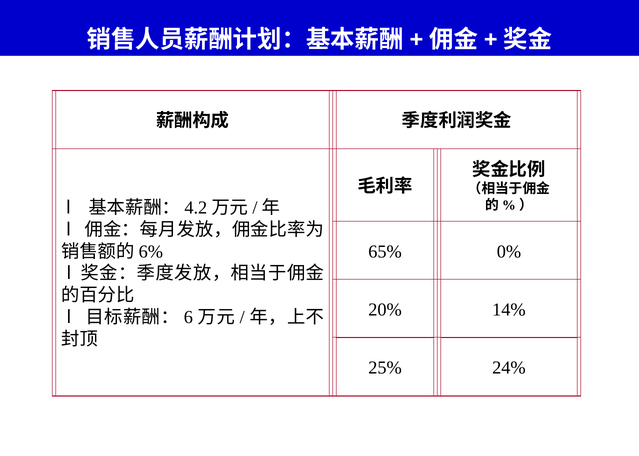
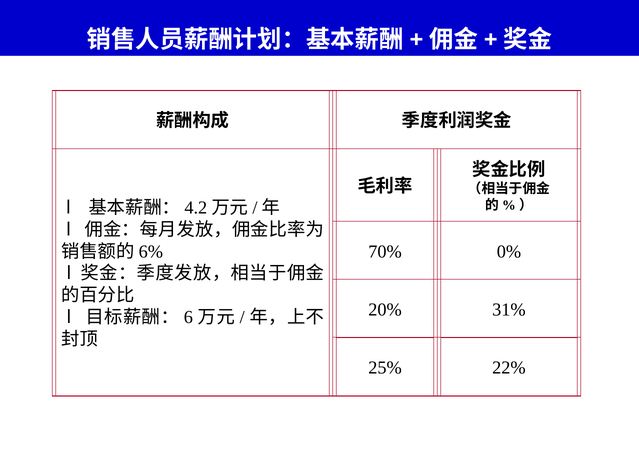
65%: 65% -> 70%
14%: 14% -> 31%
24%: 24% -> 22%
